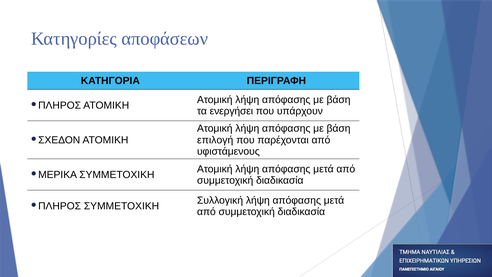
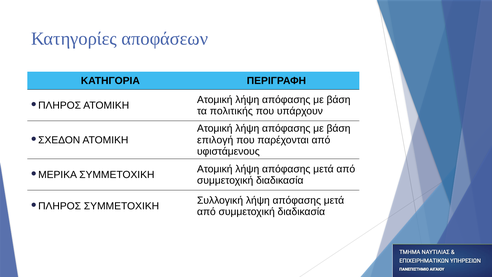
ενεργήσει: ενεργήσει -> πολιτικής
